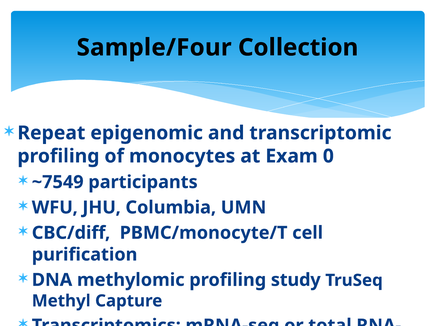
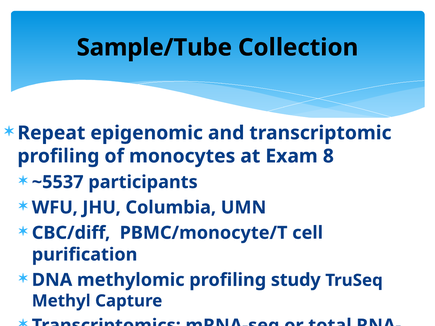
Sample/Four: Sample/Four -> Sample/Tube
0: 0 -> 8
~7549: ~7549 -> ~5537
